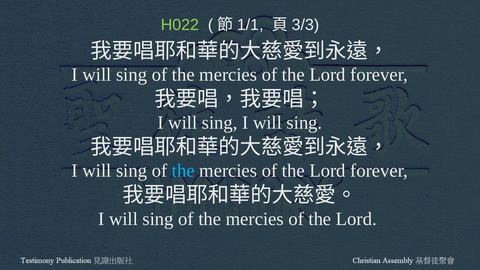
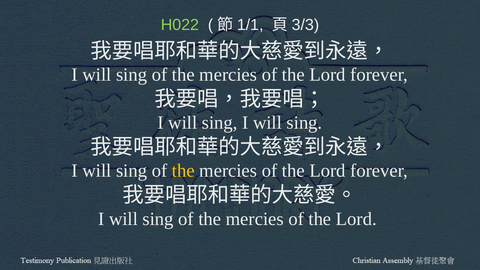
the at (183, 171) colour: light blue -> yellow
